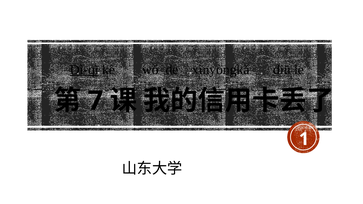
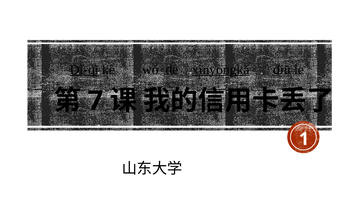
xìnyòngkǎ underline: none -> present
